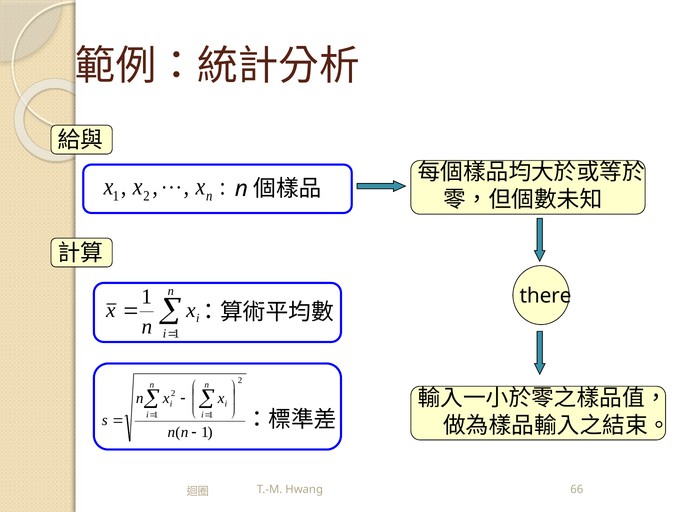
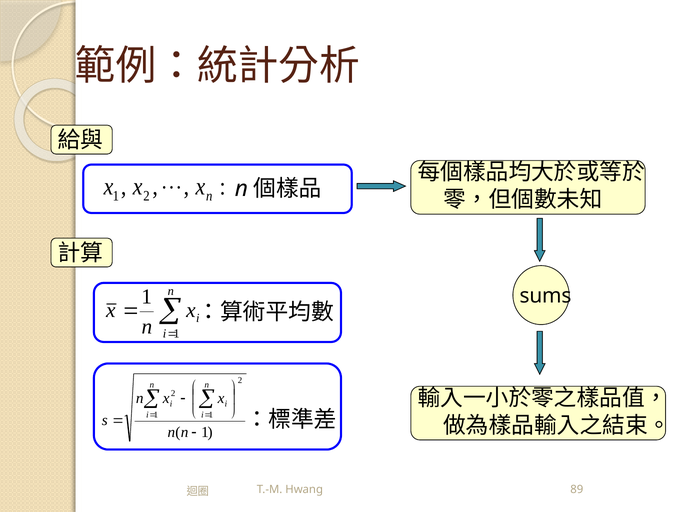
there: there -> sums
66: 66 -> 89
